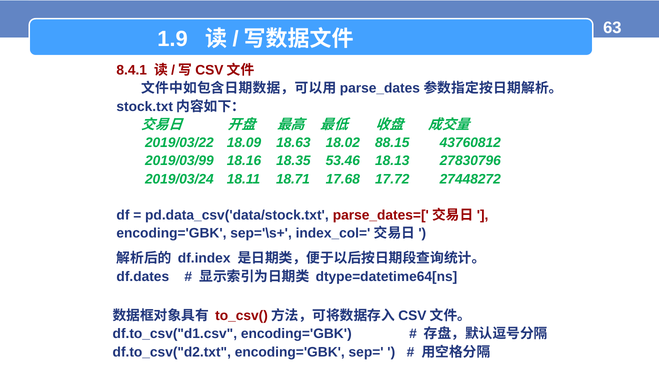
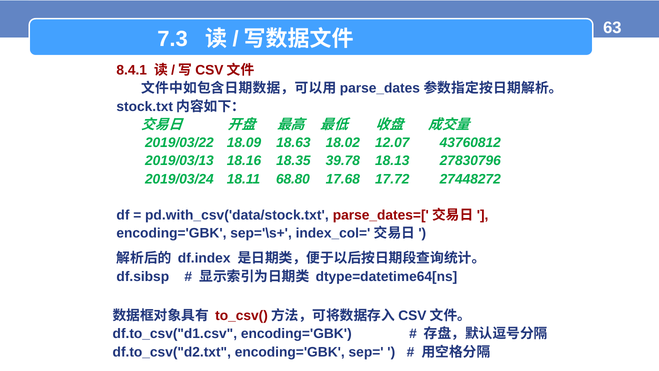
1.9: 1.9 -> 7.3
88.15: 88.15 -> 12.07
2019/03/99: 2019/03/99 -> 2019/03/13
53.46: 53.46 -> 39.78
18.71: 18.71 -> 68.80
pd.data_csv('data/stock.txt: pd.data_csv('data/stock.txt -> pd.with_csv('data/stock.txt
df.dates: df.dates -> df.sibsp
